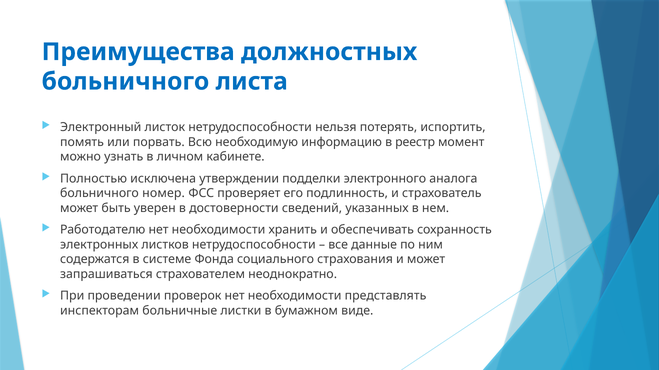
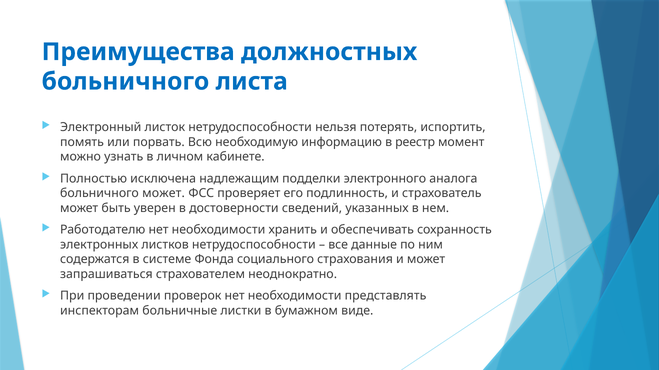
утверждении: утверждении -> надлежащим
больничного номер: номер -> может
